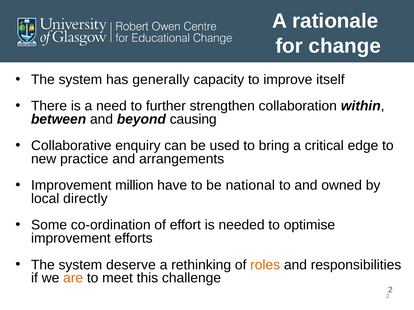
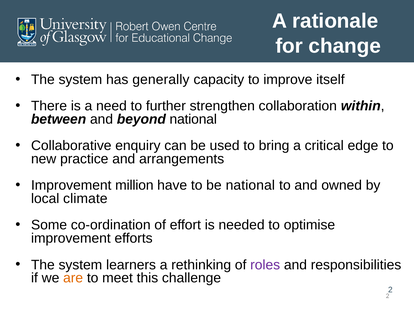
beyond causing: causing -> national
directly: directly -> climate
deserve: deserve -> learners
roles colour: orange -> purple
